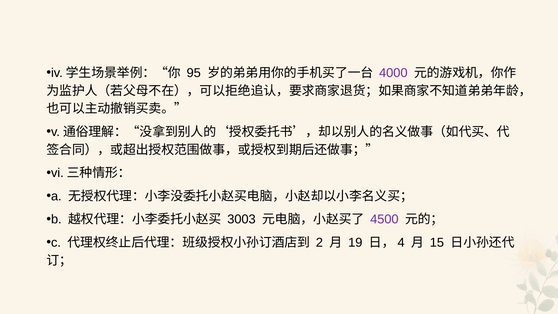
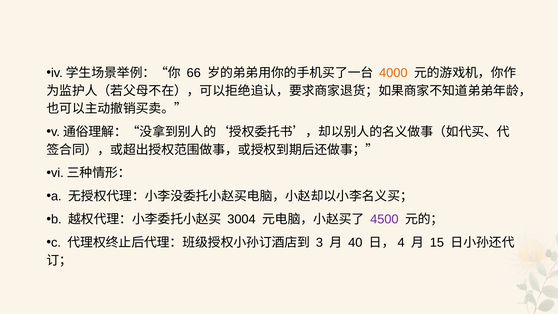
95: 95 -> 66
4000 colour: purple -> orange
3003: 3003 -> 3004
2: 2 -> 3
19: 19 -> 40
